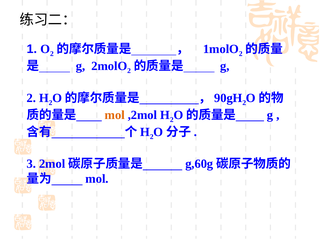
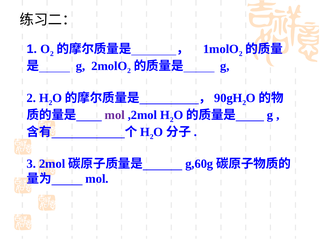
mol at (115, 115) colour: orange -> purple
